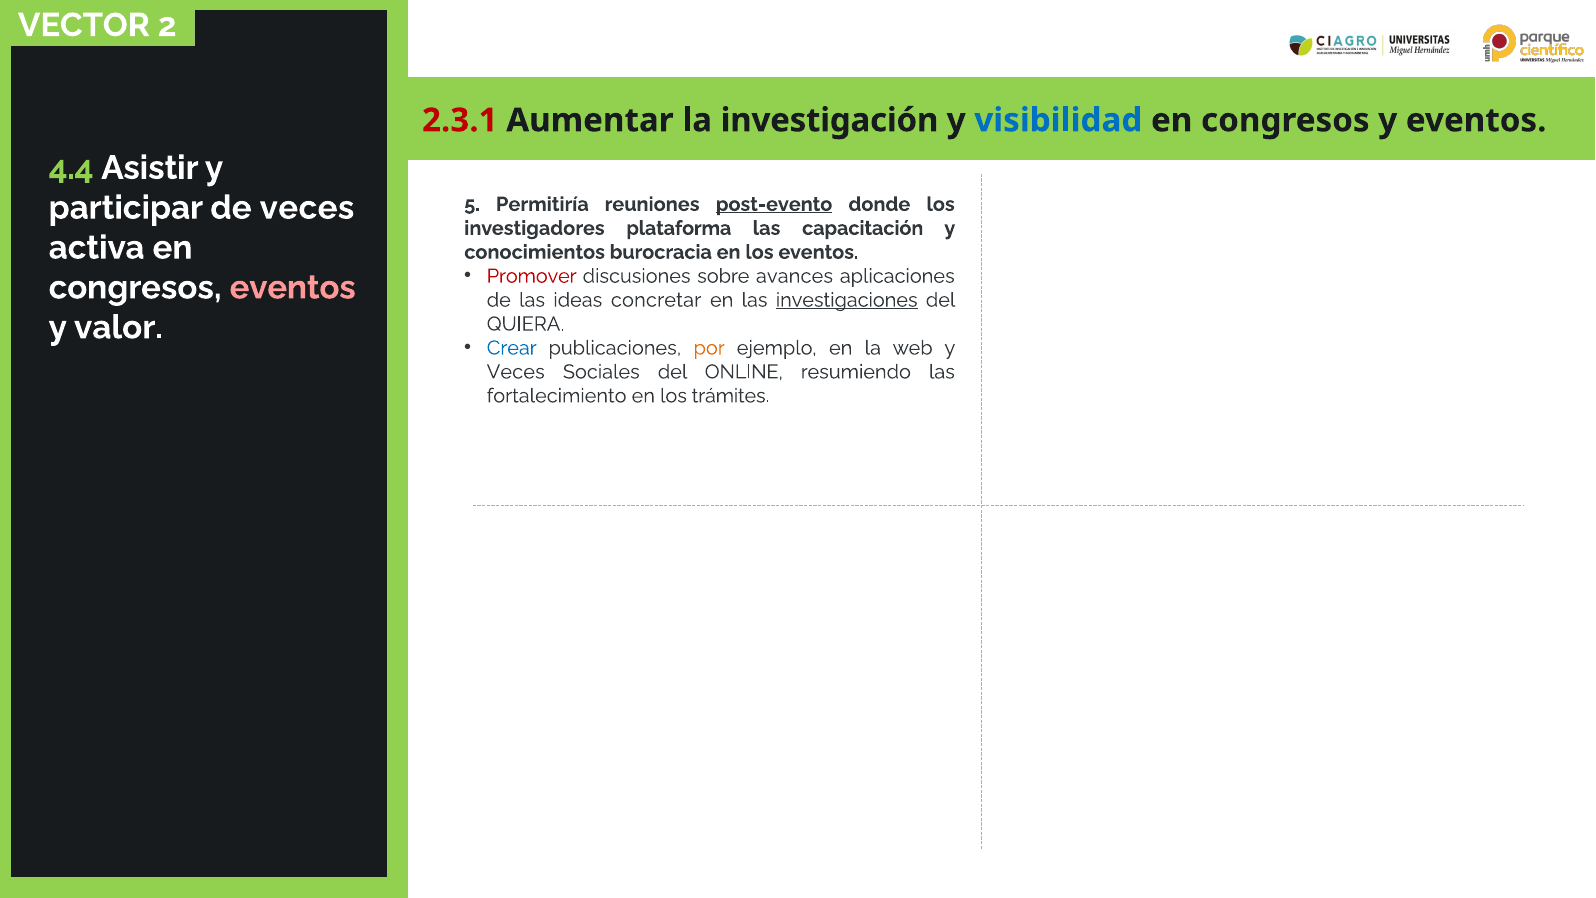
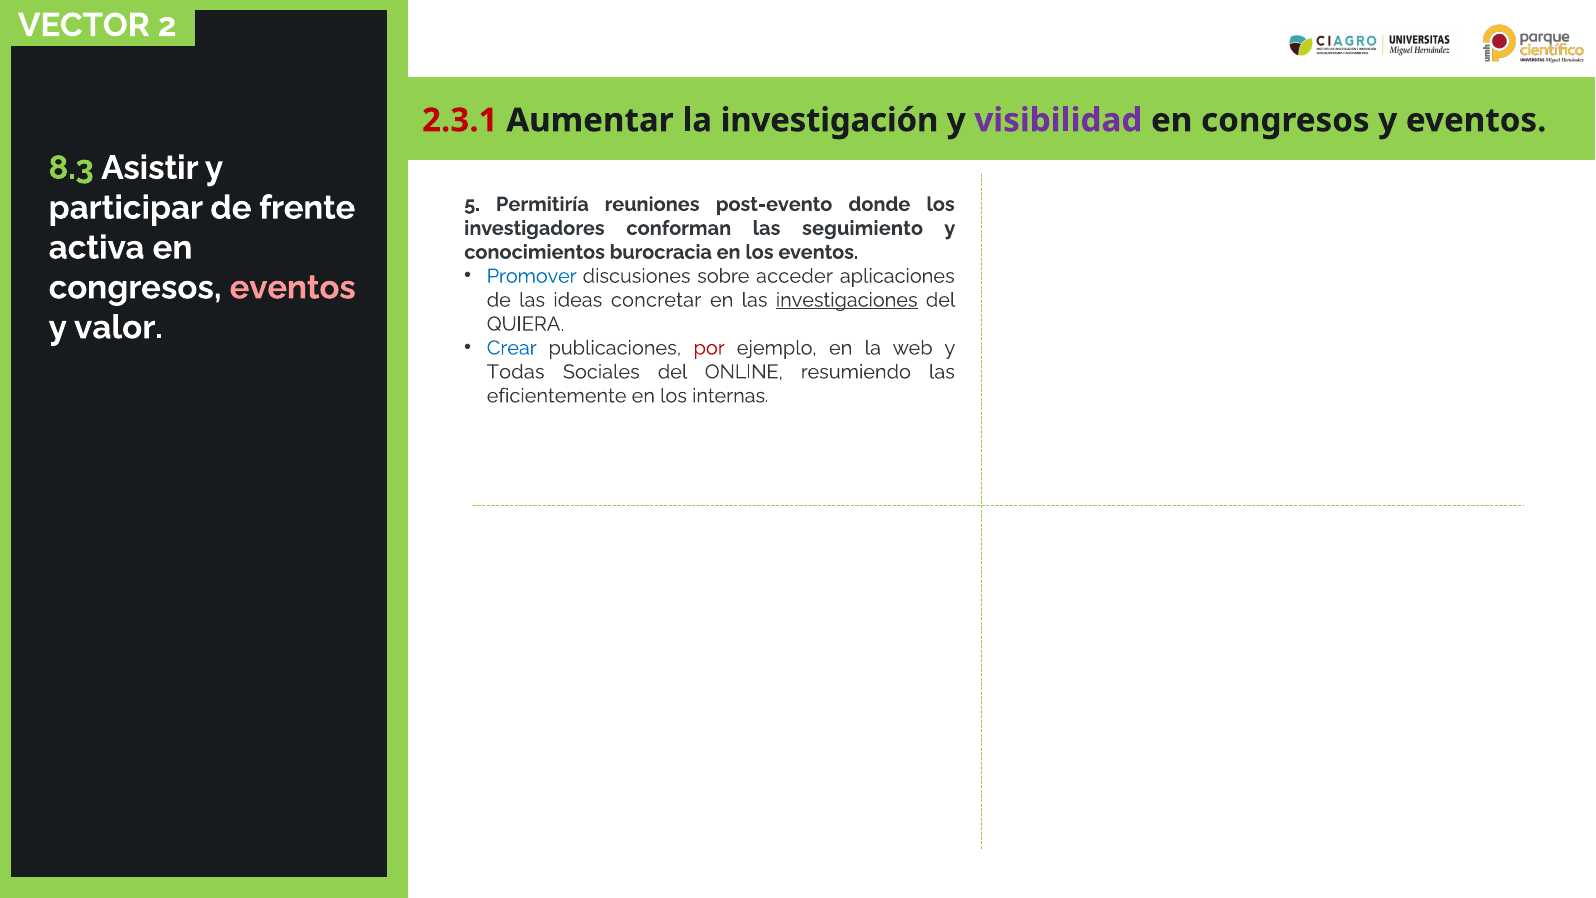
visibilidad colour: blue -> purple
4.4: 4.4 -> 8.3
de veces: veces -> frente
post-evento underline: present -> none
plataforma: plataforma -> conforman
capacitación: capacitación -> seguimiento
Promover colour: red -> blue
avances: avances -> acceder
por colour: orange -> red
Veces at (516, 372): Veces -> Todas
fortalecimiento: fortalecimiento -> eficientemente
trámites: trámites -> internas
